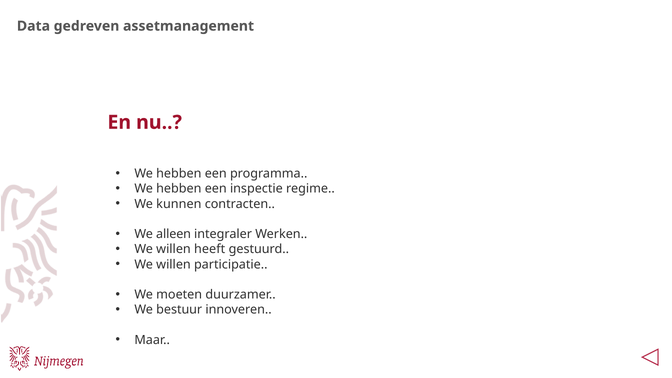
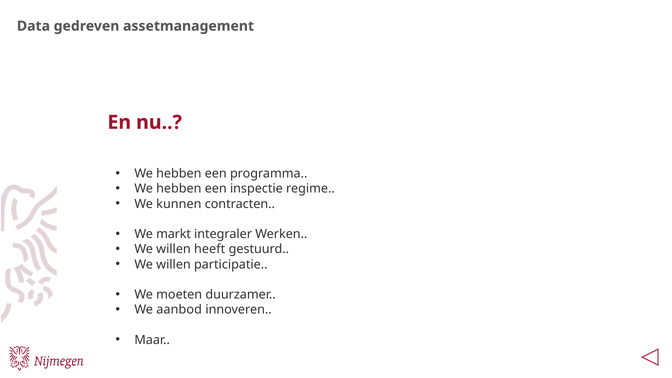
alleen: alleen -> markt
bestuur: bestuur -> aanbod
